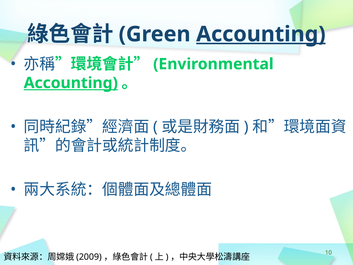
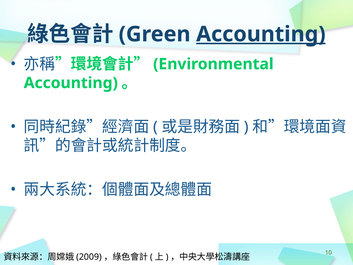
Accounting at (71, 83) underline: present -> none
